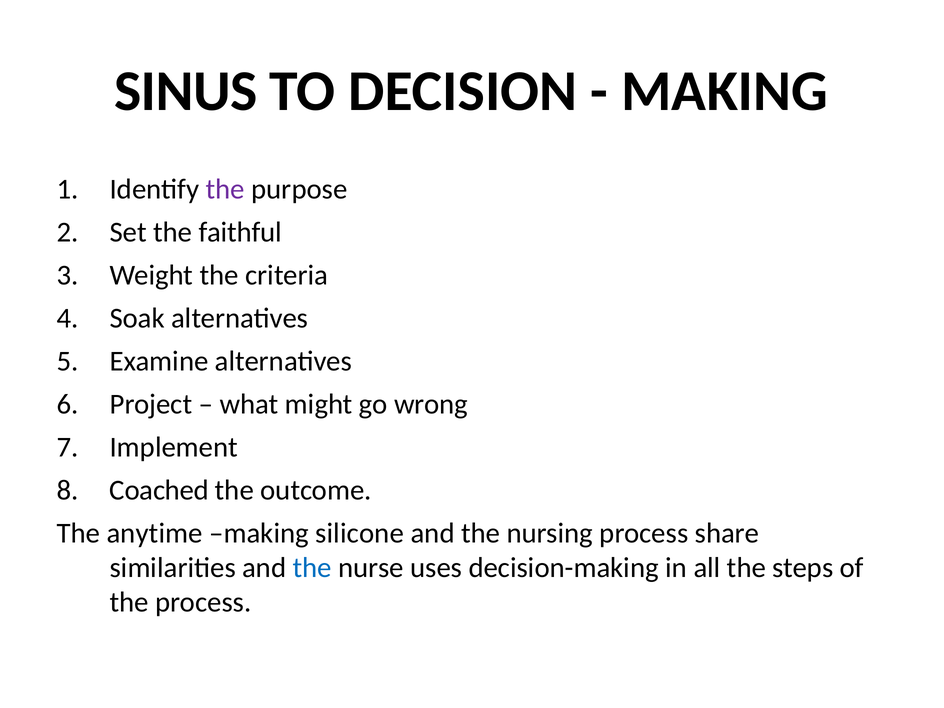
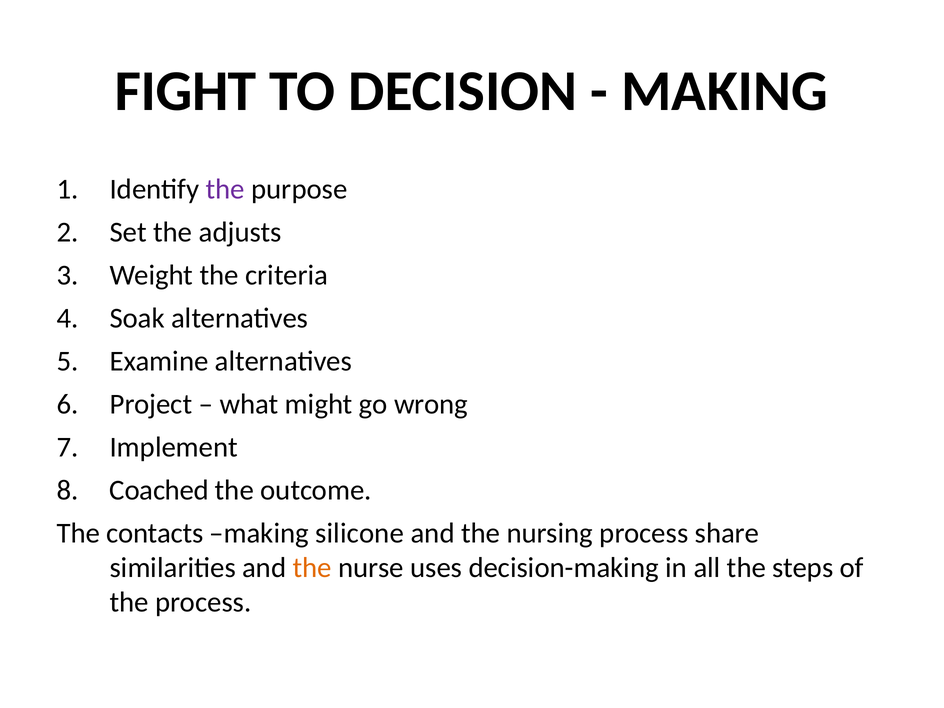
SINUS: SINUS -> FIGHT
faithful: faithful -> adjusts
anytime: anytime -> contacts
the at (312, 568) colour: blue -> orange
